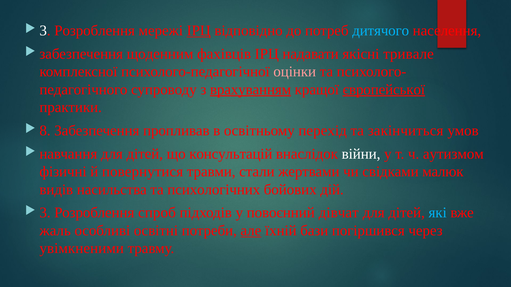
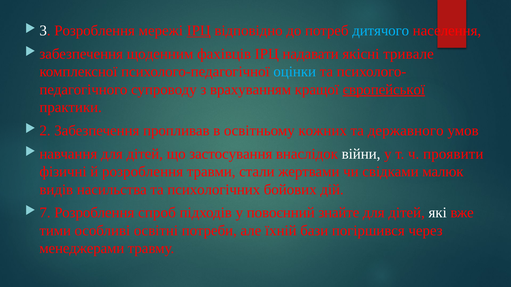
оцінки colour: pink -> light blue
врахуванням underline: present -> none
8: 8 -> 2
перехід: перехід -> кожних
закінчиться: закінчиться -> державного
консультацій: консультацій -> застосування
аутизмом: аутизмом -> проявити
й повернутися: повернутися -> розроблення
3 at (45, 213): 3 -> 7
дівчат: дівчат -> знайте
які colour: light blue -> white
жаль: жаль -> тими
але underline: present -> none
увімкненими: увімкненими -> менеджерами
